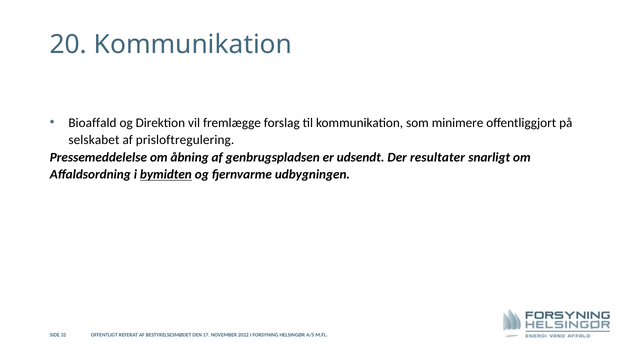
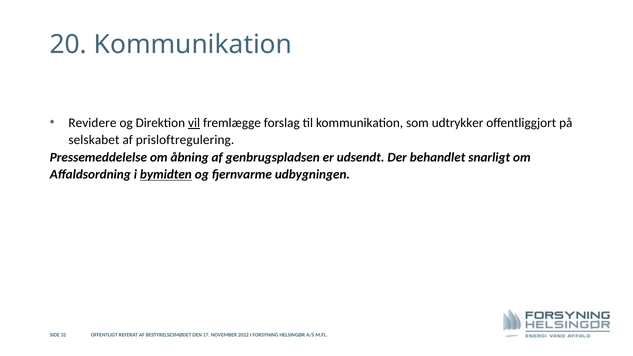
Bioaffald: Bioaffald -> Revidere
vil underline: none -> present
minimere: minimere -> udtrykker
resultater: resultater -> behandlet
